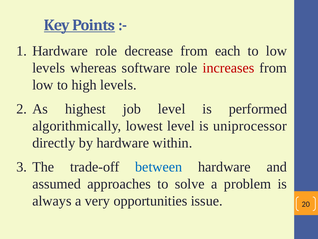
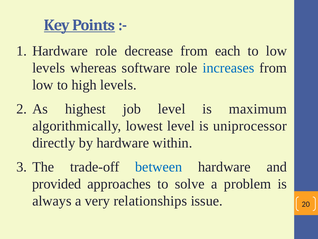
increases colour: red -> blue
performed: performed -> maximum
assumed: assumed -> provided
opportunities: opportunities -> relationships
